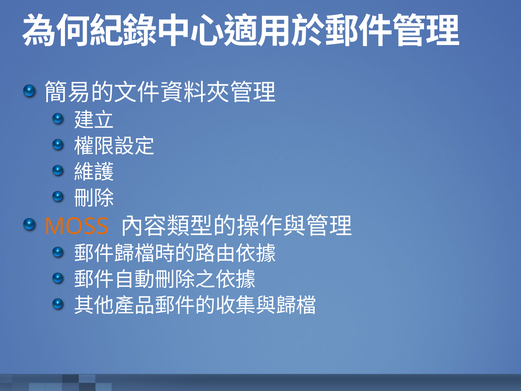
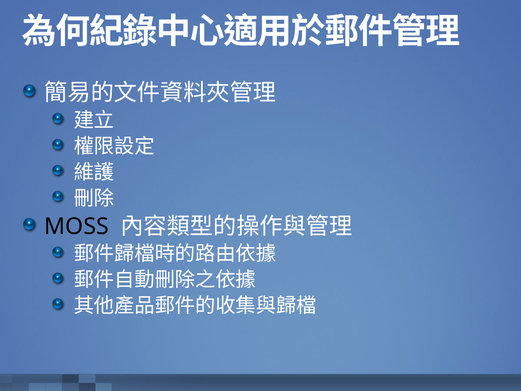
MOSS colour: orange -> black
